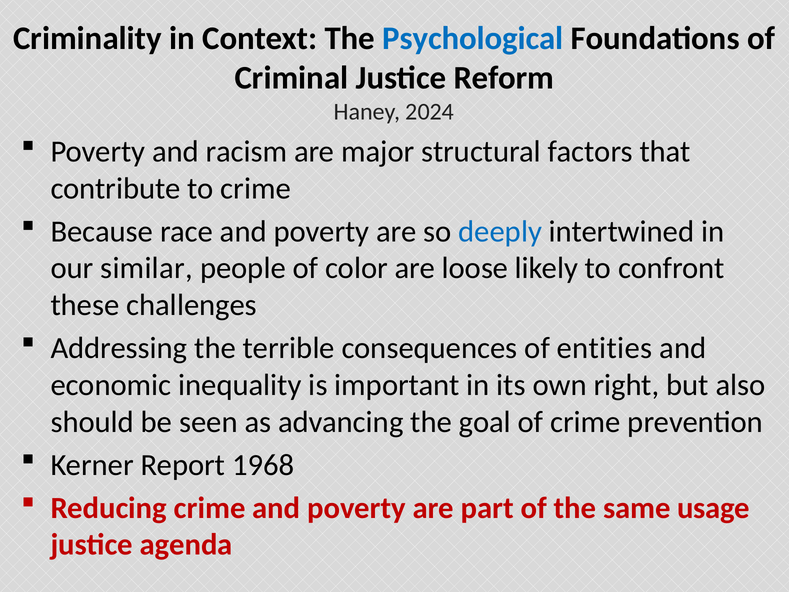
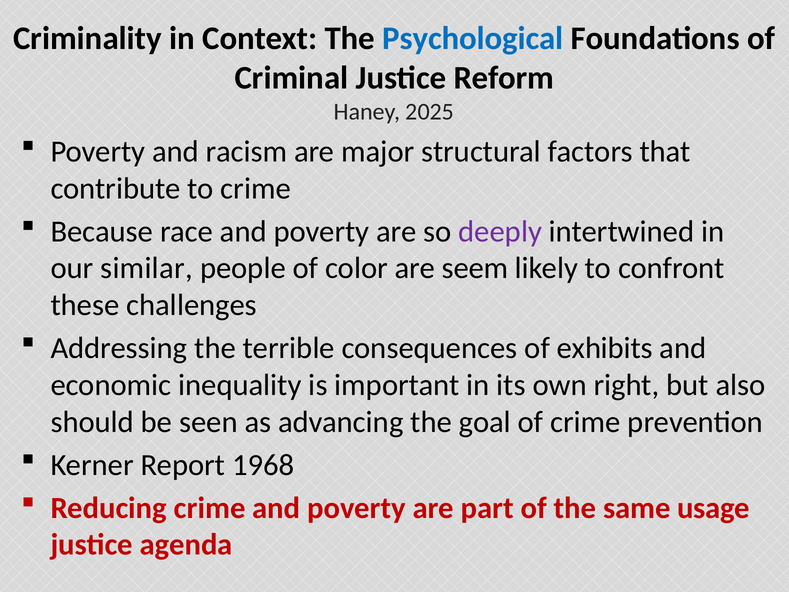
2024: 2024 -> 2025
deeply colour: blue -> purple
loose: loose -> seem
entities: entities -> exhibits
